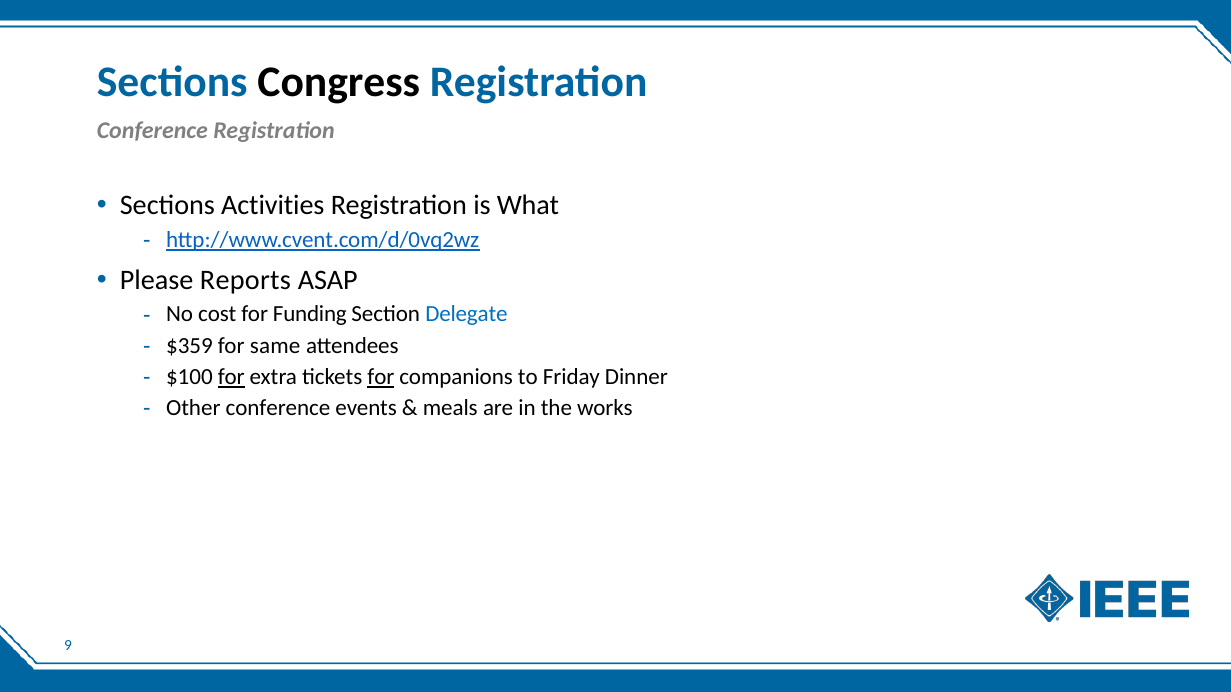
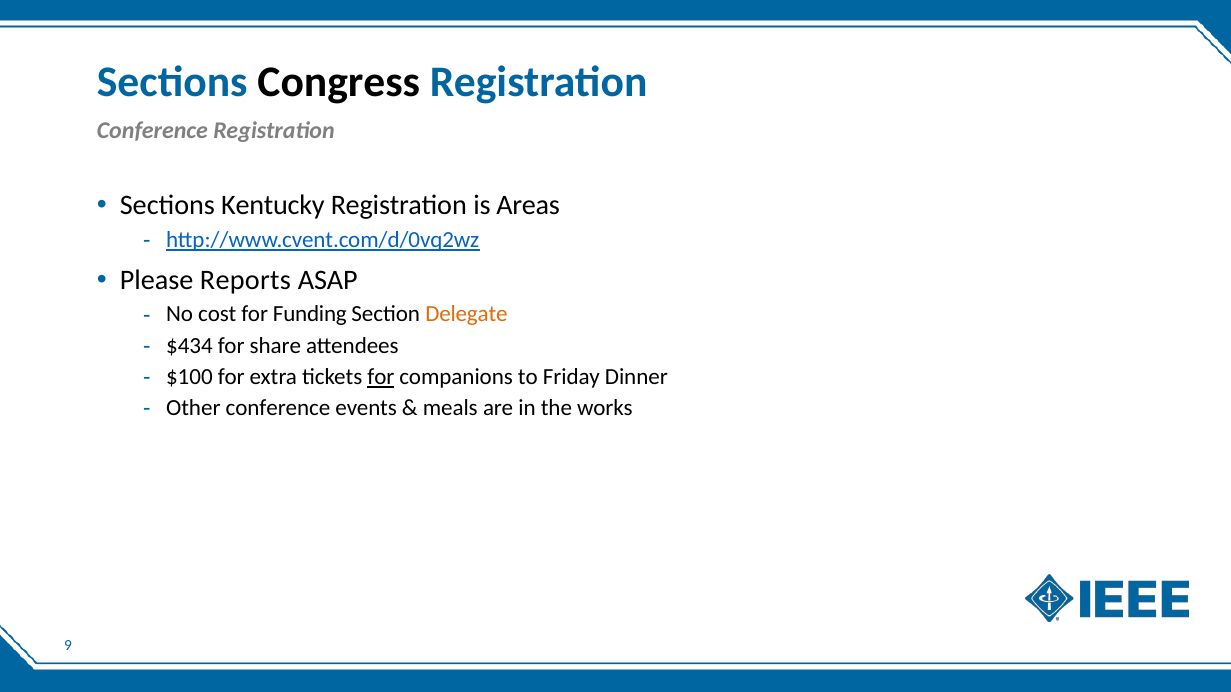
Activities: Activities -> Kentucky
What: What -> Areas
Delegate colour: blue -> orange
$359: $359 -> $434
same: same -> share
for at (231, 377) underline: present -> none
